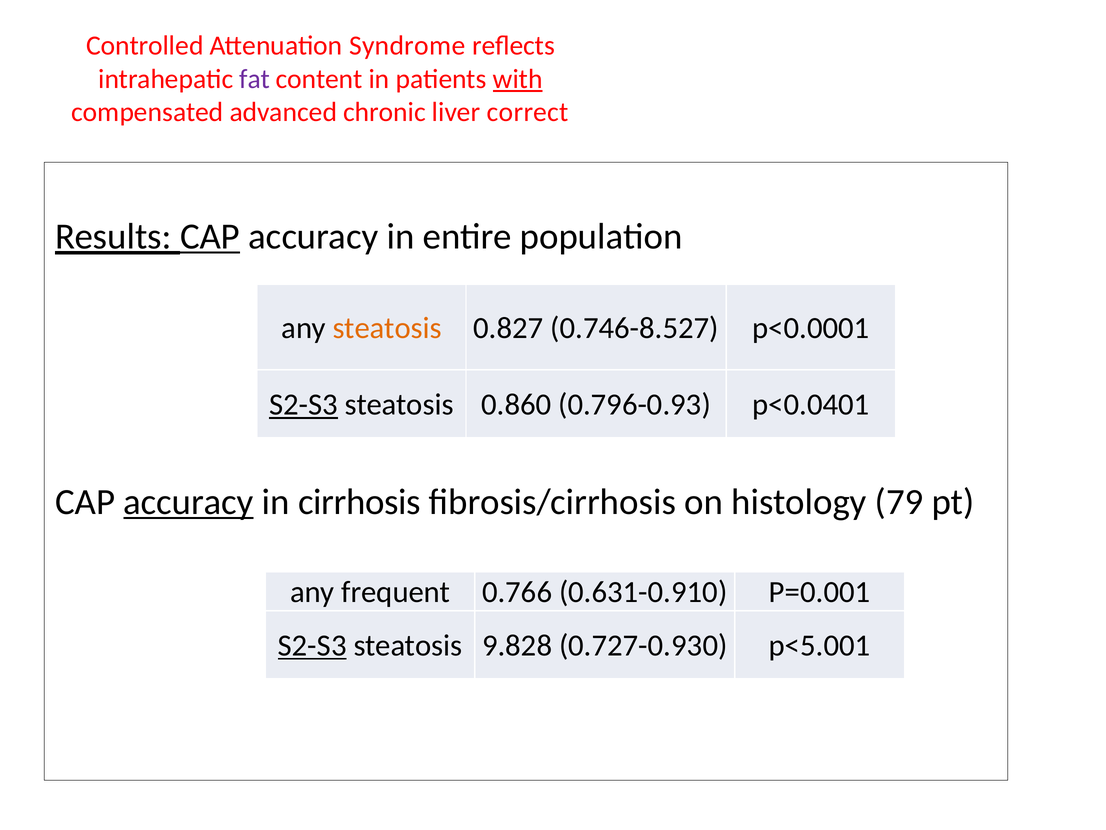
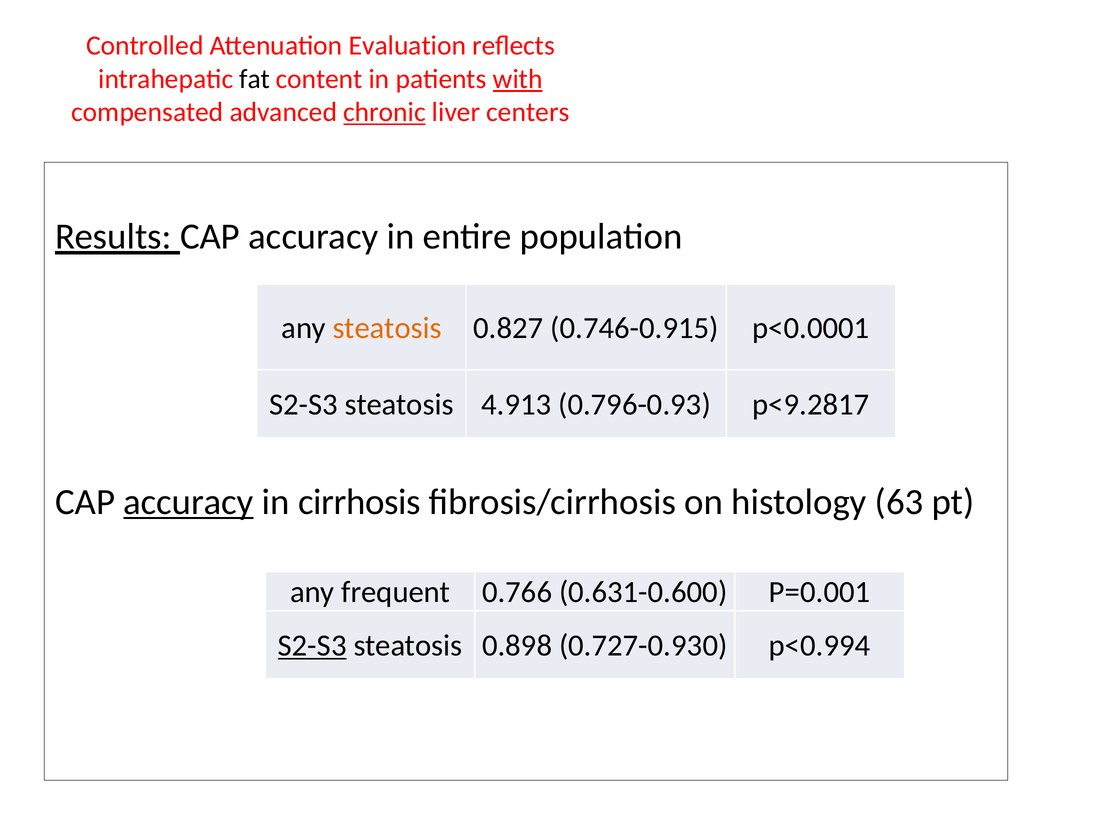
Syndrome: Syndrome -> Evaluation
fat colour: purple -> black
chronic underline: none -> present
correct: correct -> centers
CAP at (210, 237) underline: present -> none
0.746-8.527: 0.746-8.527 -> 0.746-0.915
S2-S3 at (303, 404) underline: present -> none
0.860: 0.860 -> 4.913
p<0.0401: p<0.0401 -> p<9.2817
79: 79 -> 63
0.631-0.910: 0.631-0.910 -> 0.631-0.600
9.828: 9.828 -> 0.898
p<5.001: p<5.001 -> p<0.994
